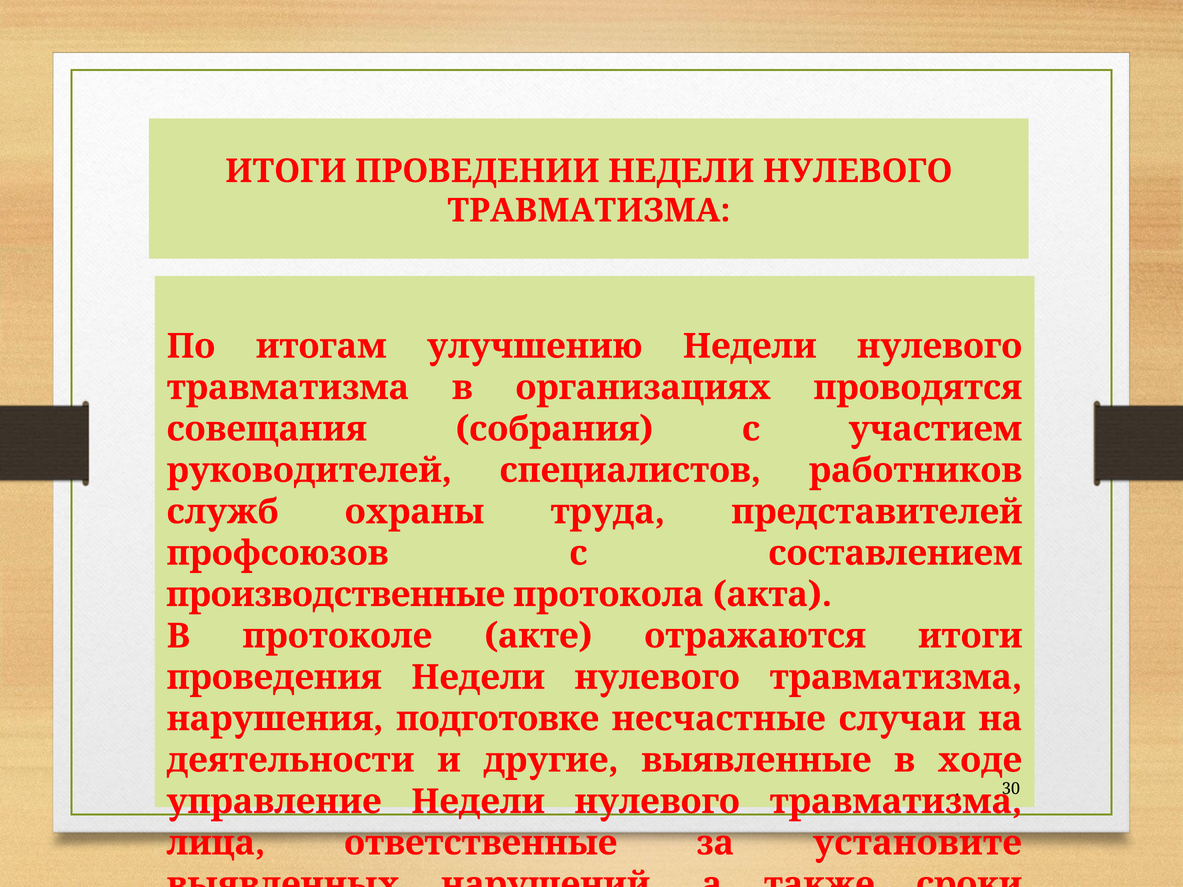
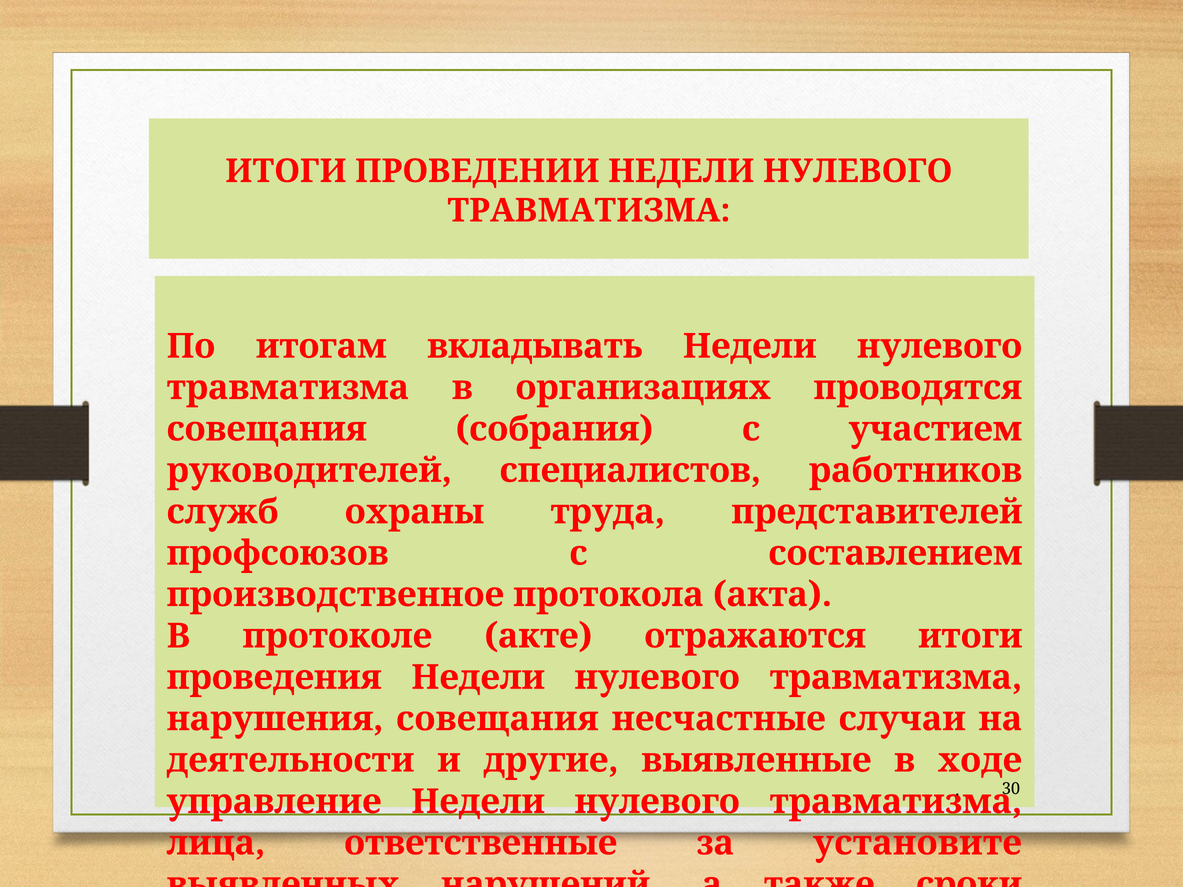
улучшению: улучшению -> вкладывать
производственные: производственные -> производственное
нарушения подготовке: подготовке -> совещания
